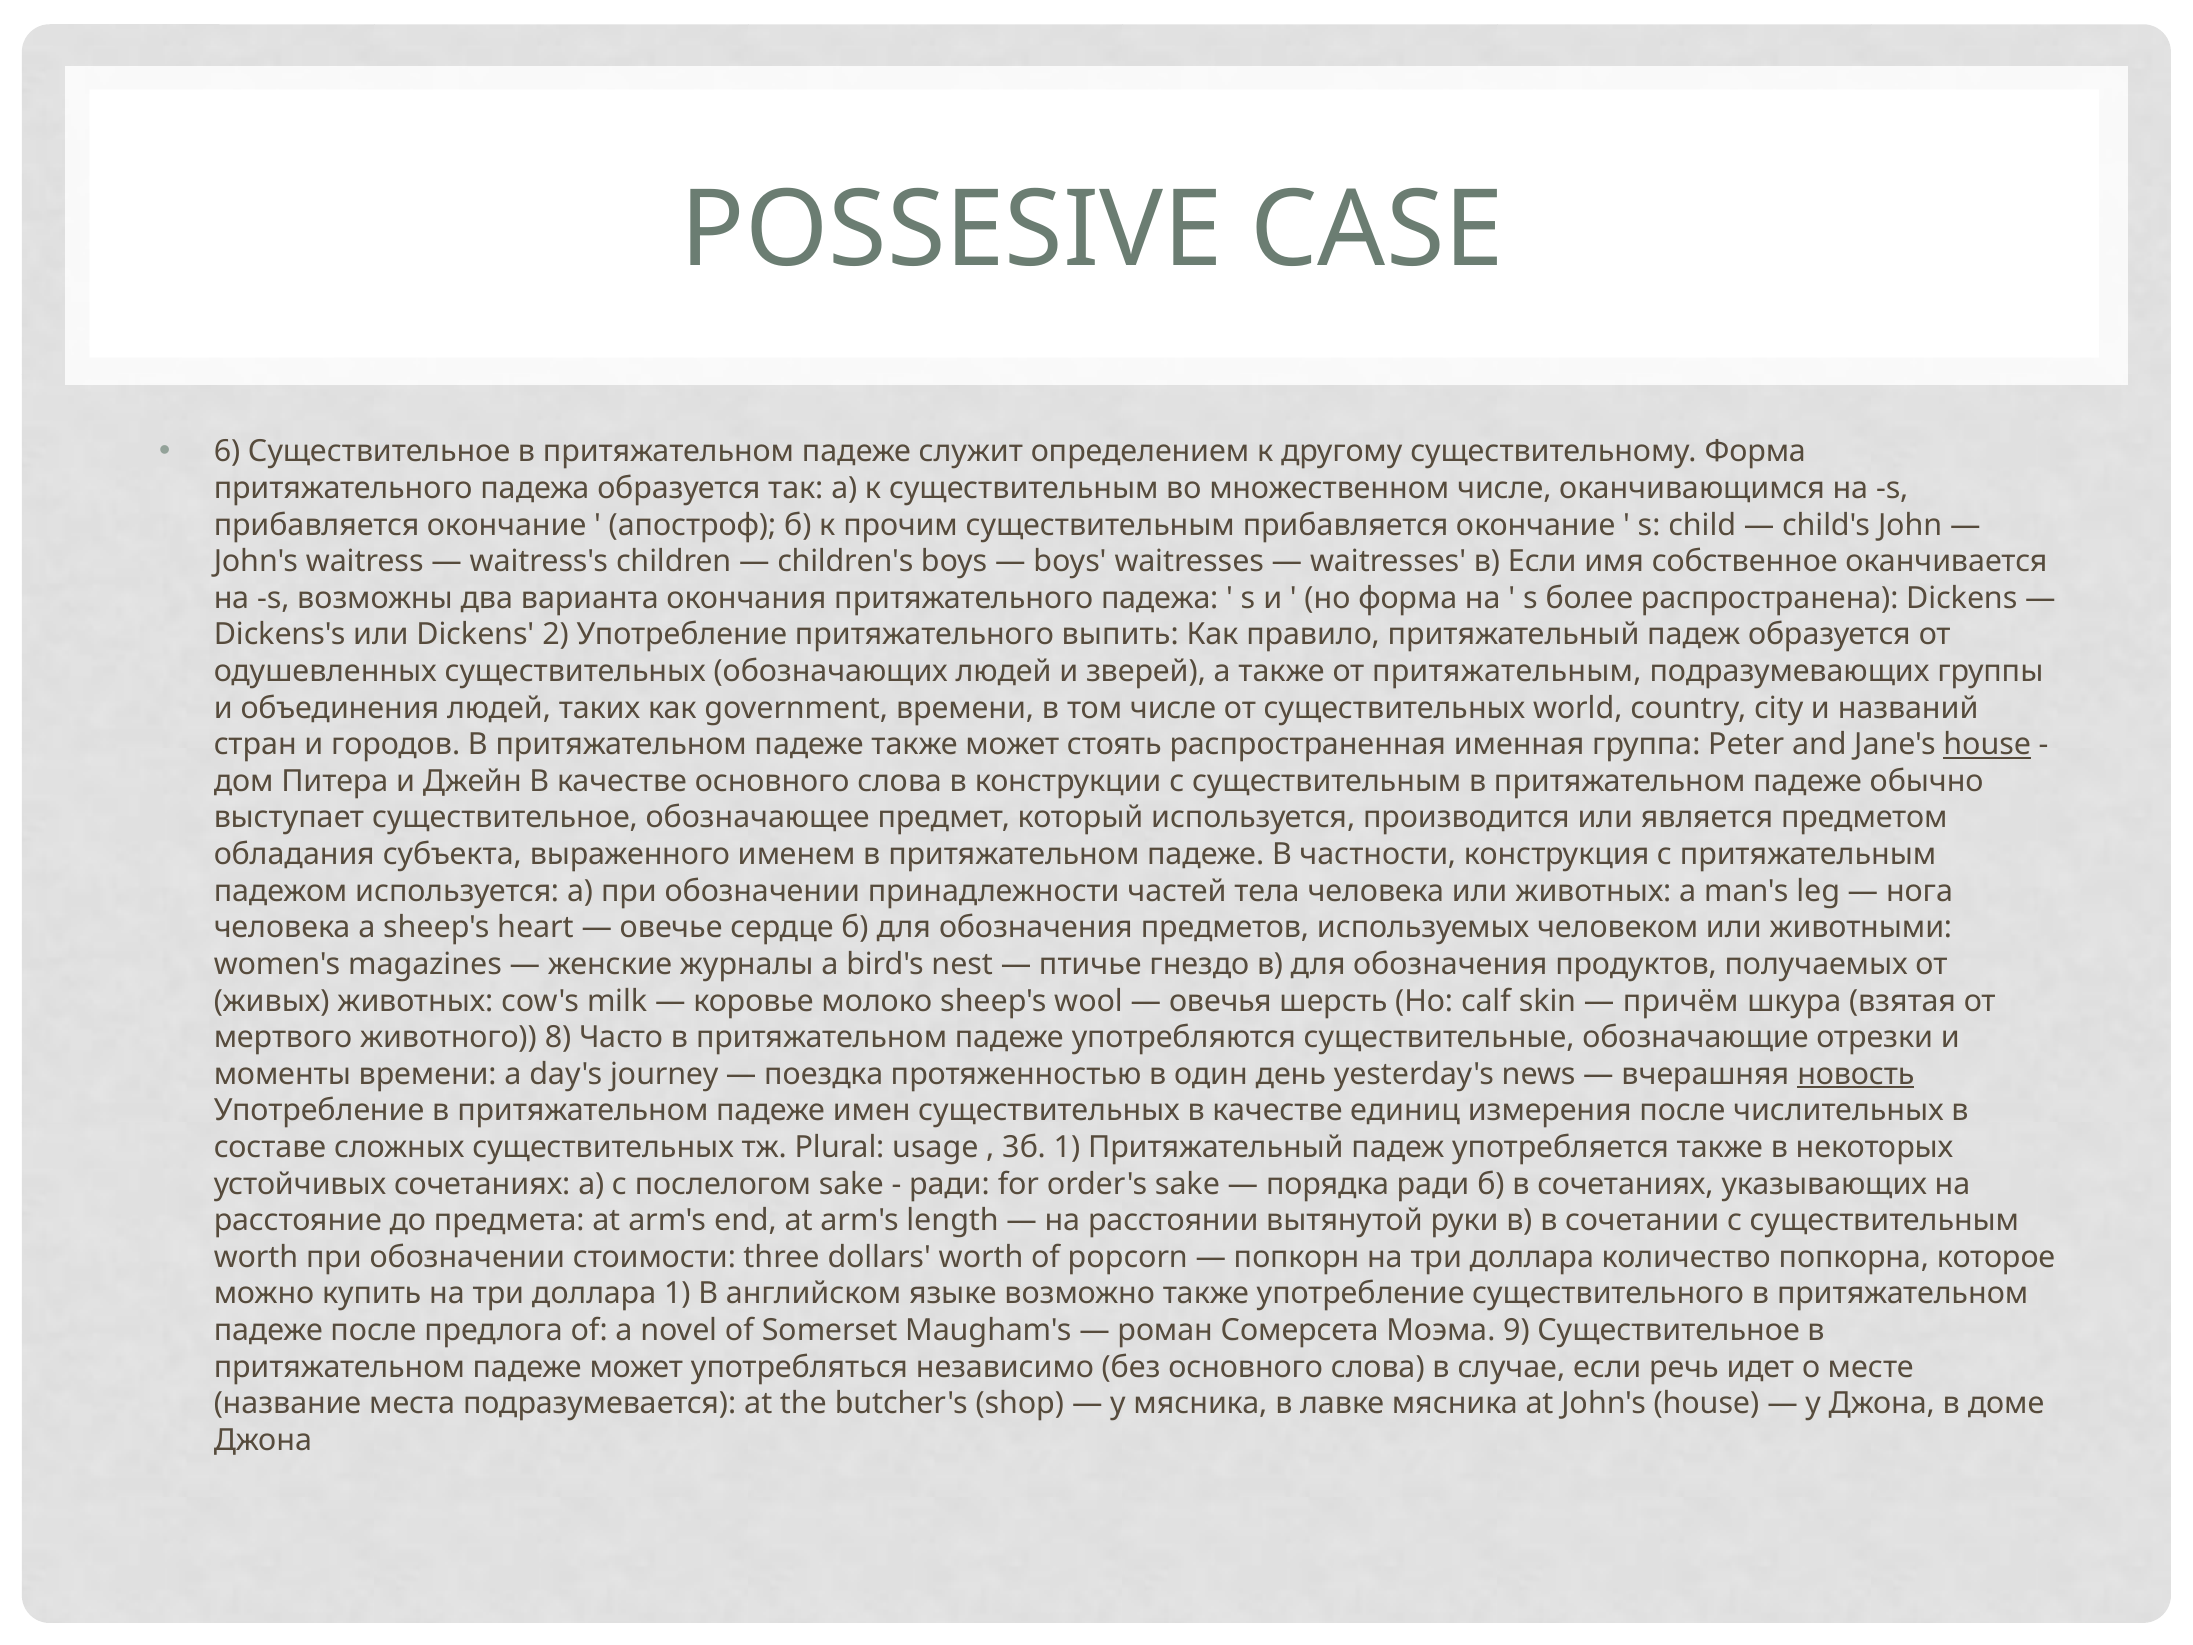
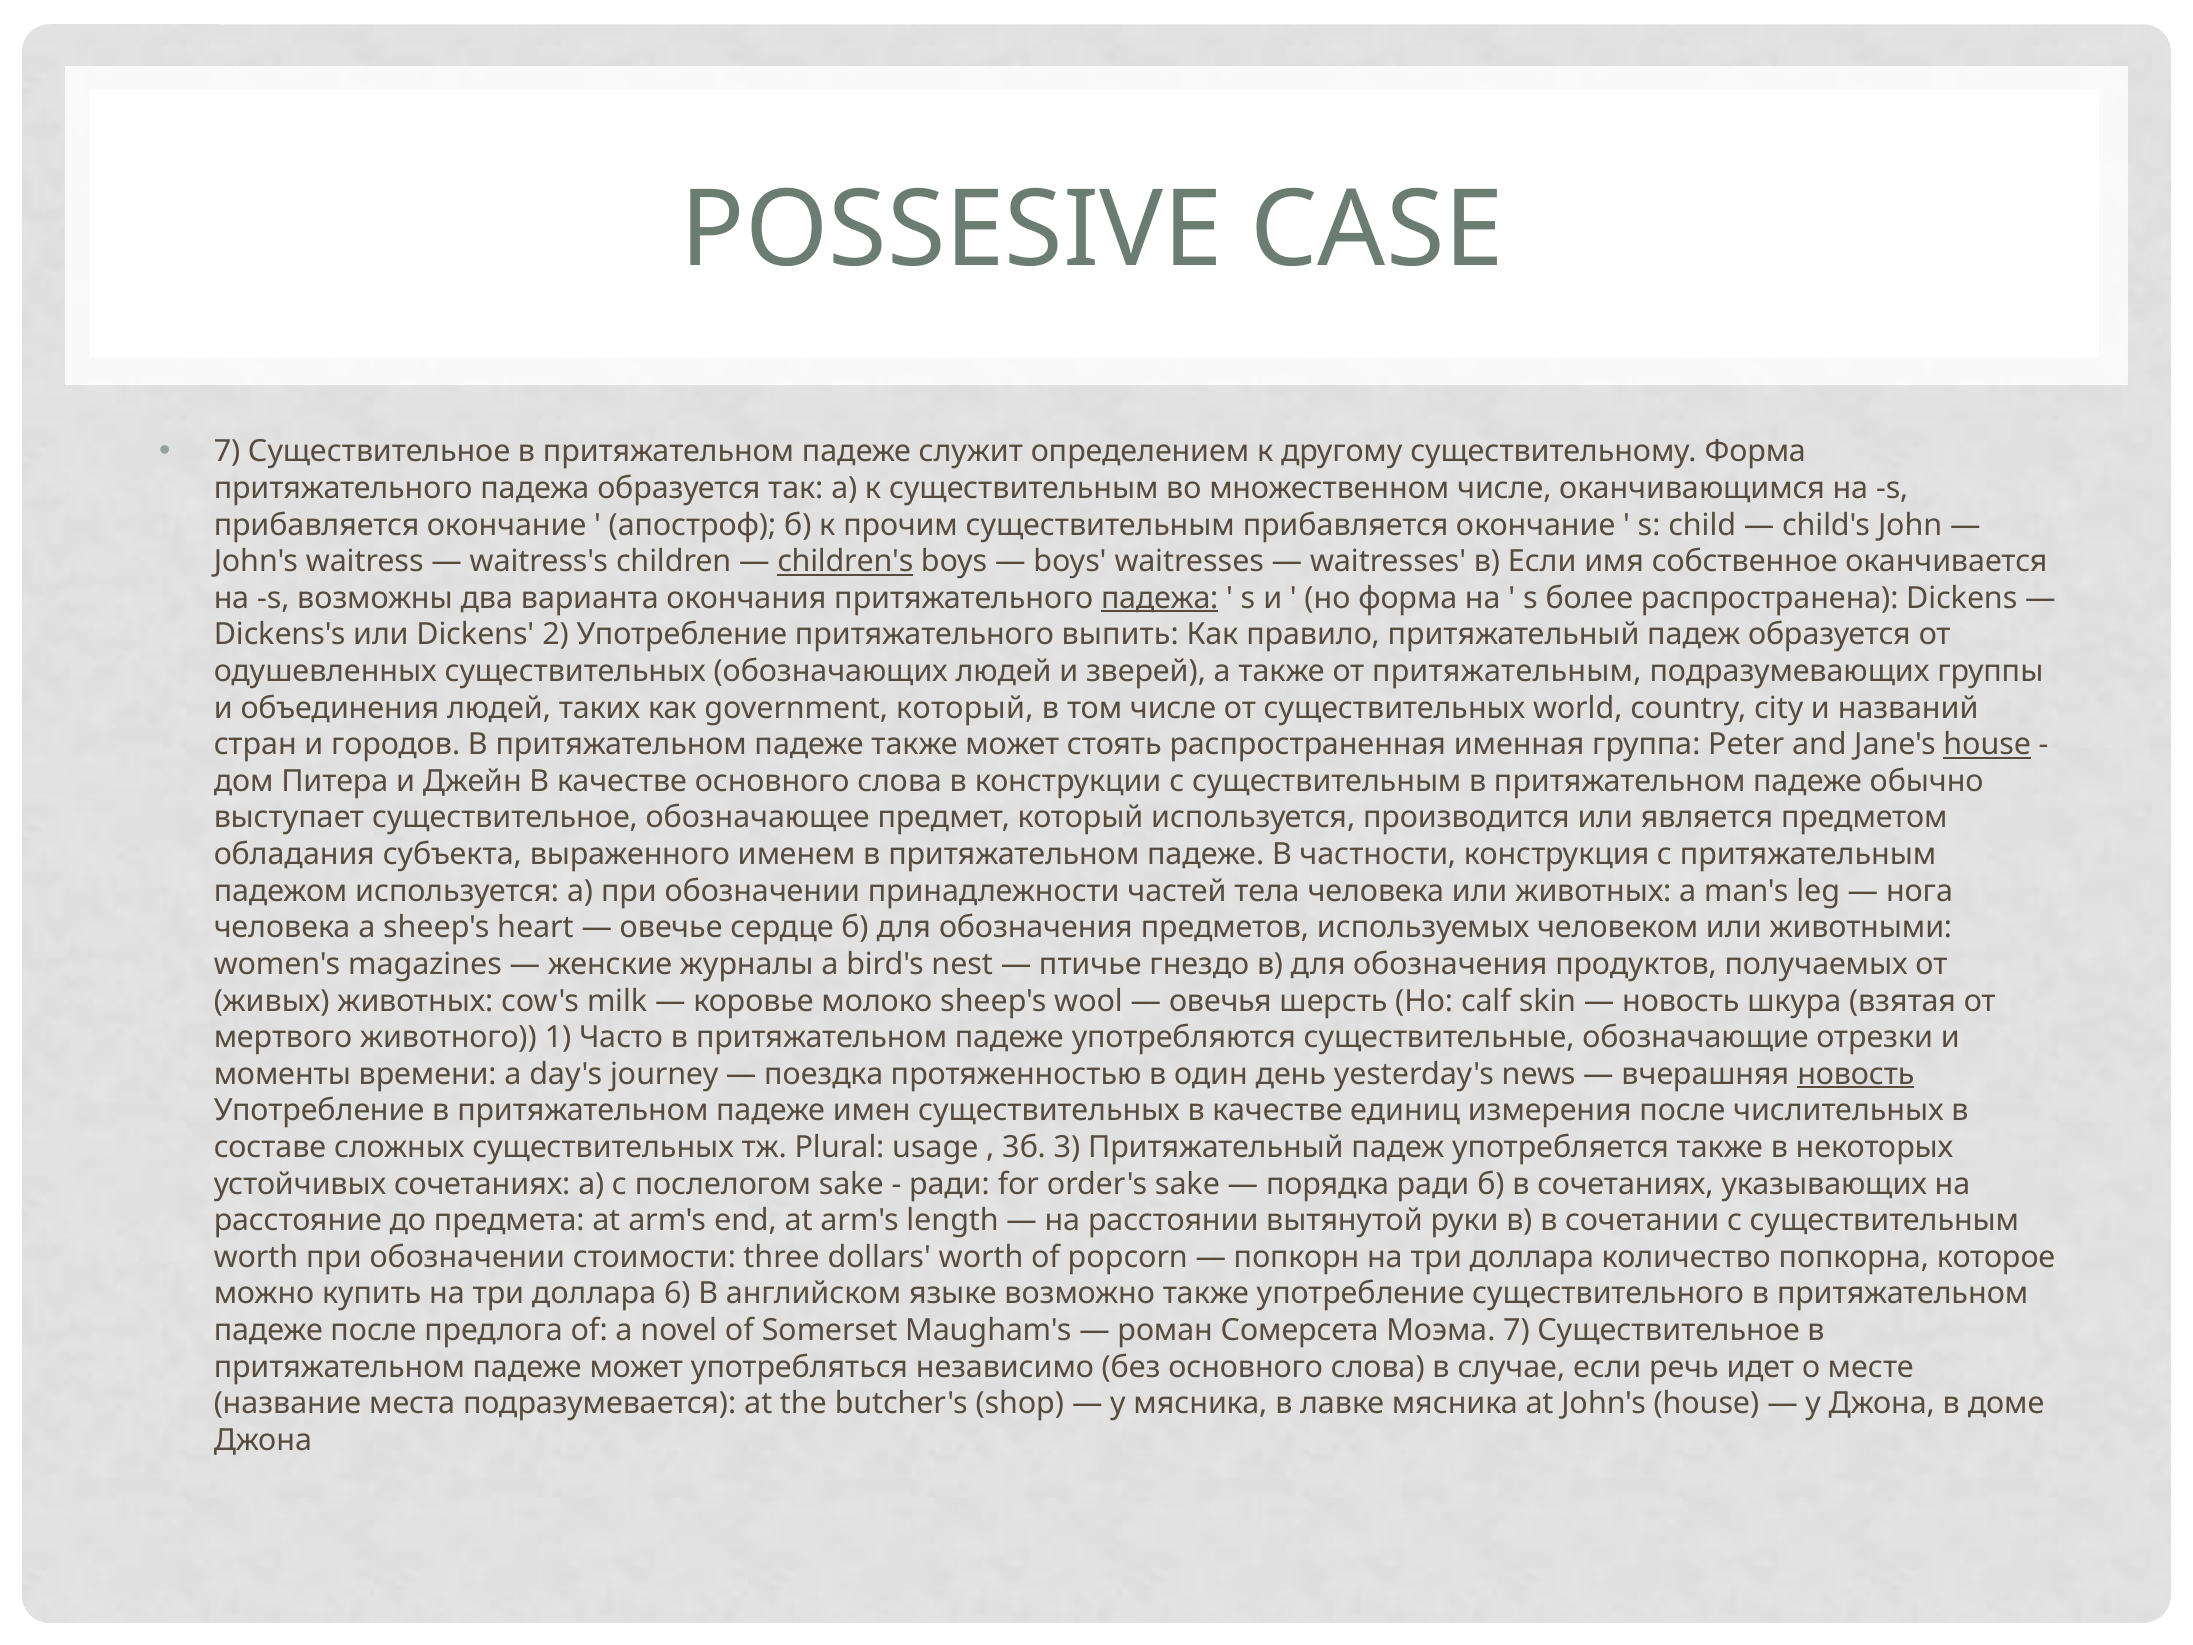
6 at (227, 452): 6 -> 7
children's underline: none -> present
падежа at (1160, 598) underline: none -> present
government времени: времени -> который
причём at (1681, 1001): причём -> новость
8: 8 -> 1
3б 1: 1 -> 3
доллара 1: 1 -> 6
Моэма 9: 9 -> 7
